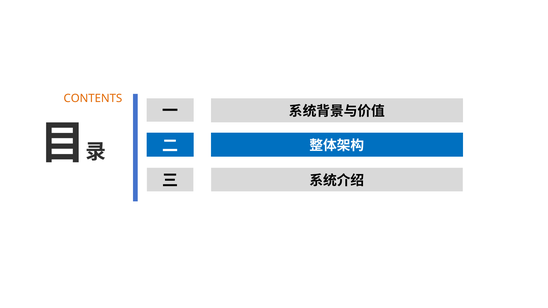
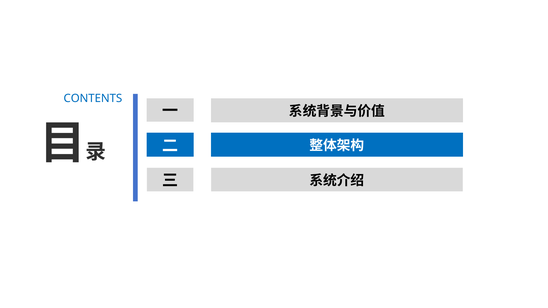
CONTENTS colour: orange -> blue
